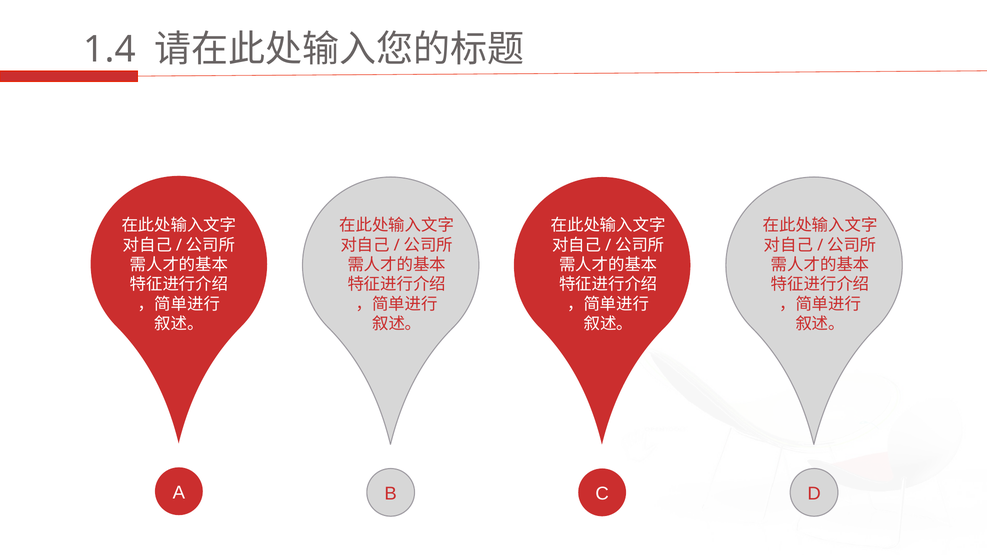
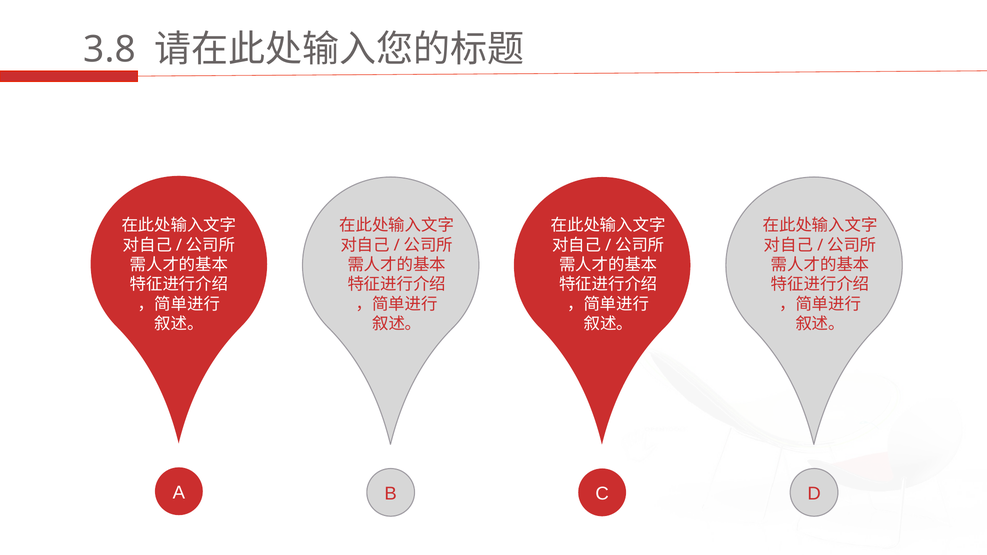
1.4: 1.4 -> 3.8
